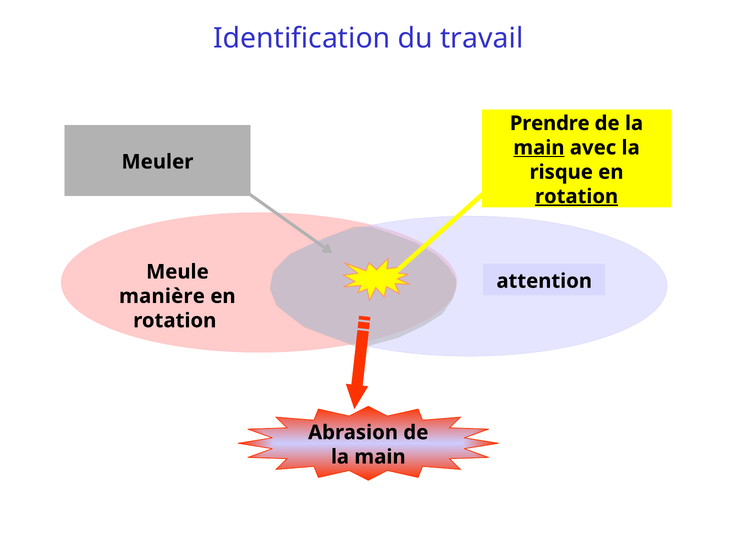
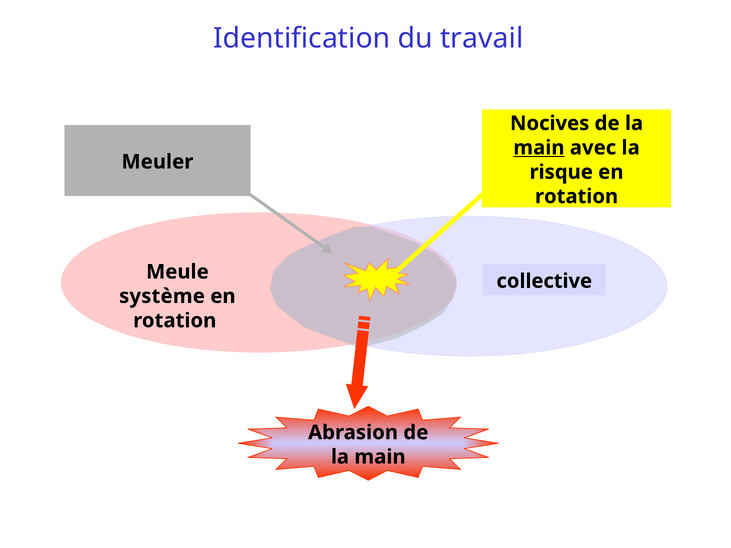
Prendre: Prendre -> Nocives
rotation at (577, 197) underline: present -> none
attention: attention -> collective
manière: manière -> système
